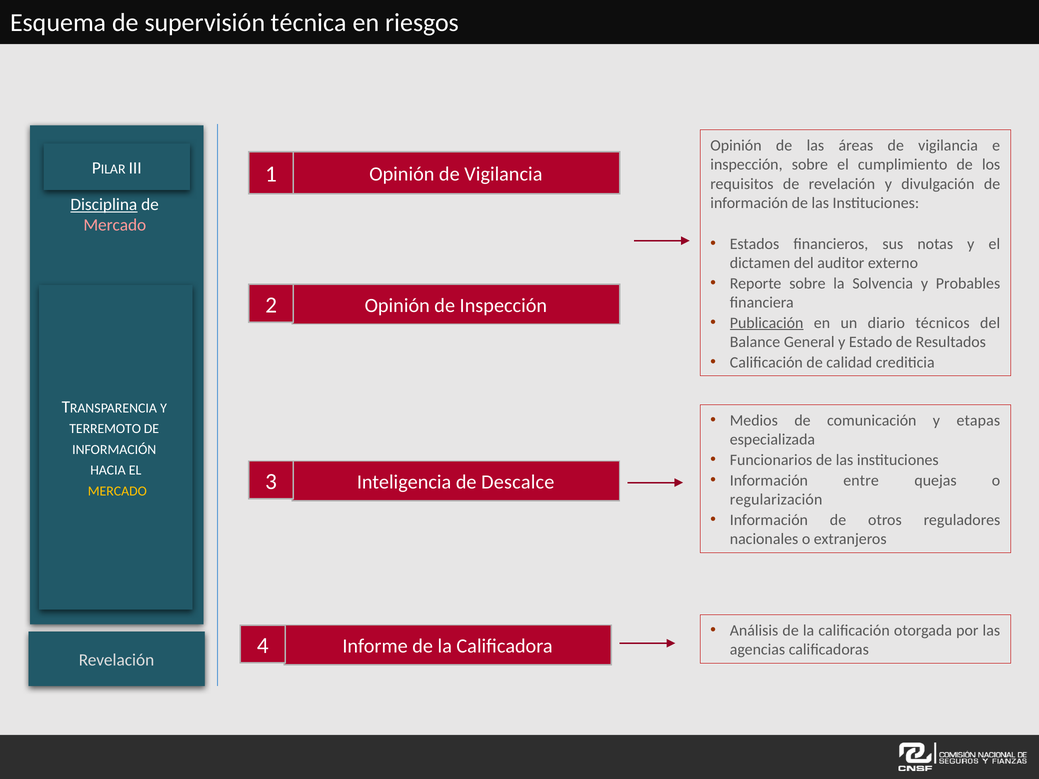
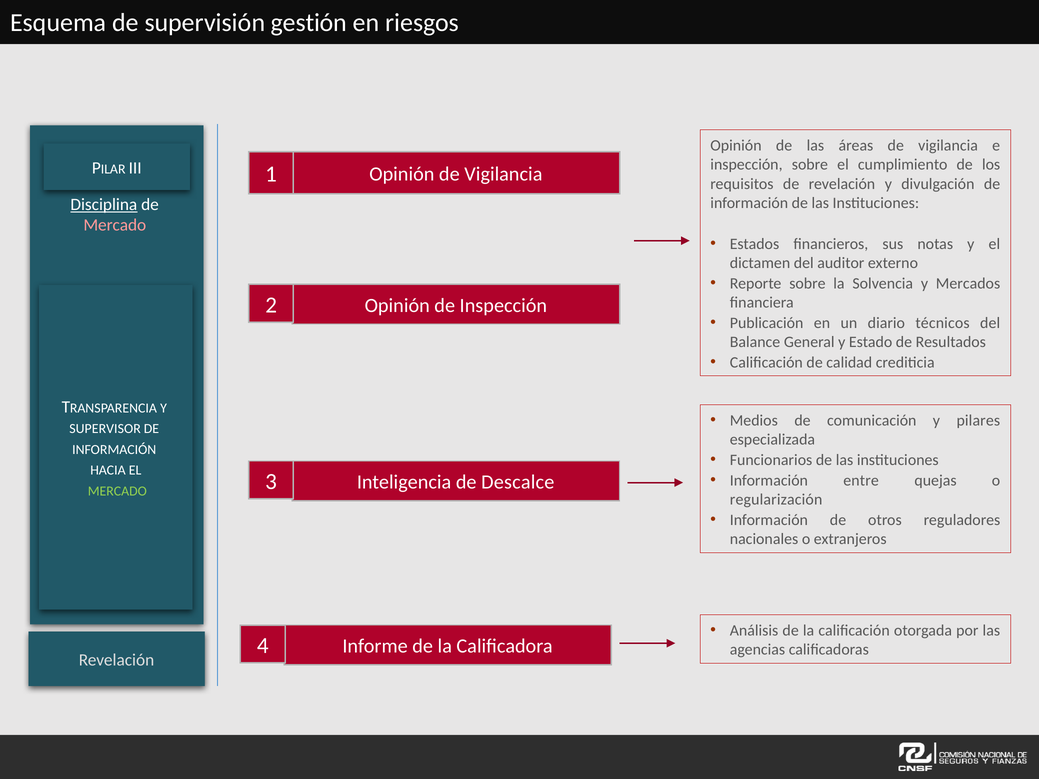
técnica: técnica -> gestión
Probables: Probables -> Mercados
Publicación underline: present -> none
etapas: etapas -> pilares
TERREMOTO: TERREMOTO -> SUPERVISOR
MERCADO at (117, 491) colour: yellow -> light green
